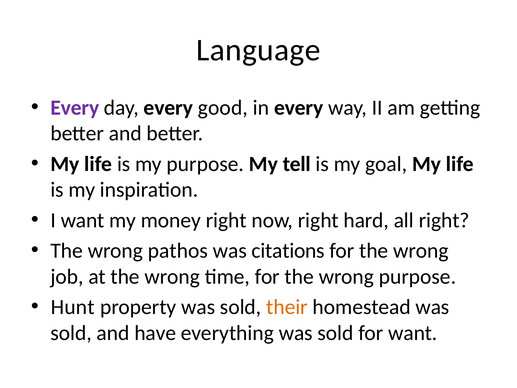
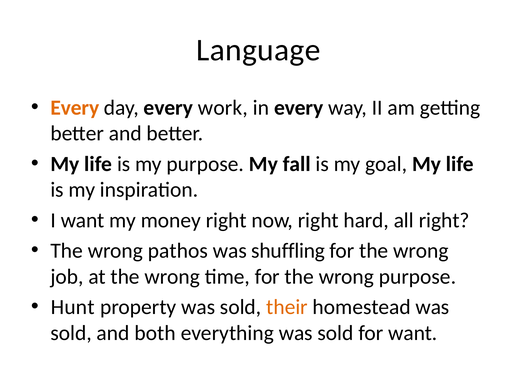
Every at (75, 107) colour: purple -> orange
good: good -> work
tell: tell -> fall
citations: citations -> shuffling
have: have -> both
